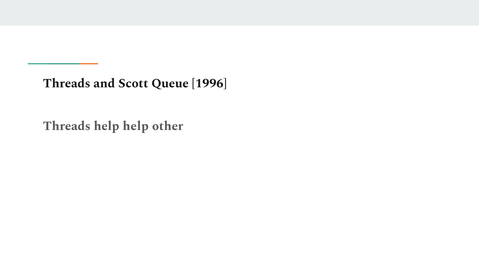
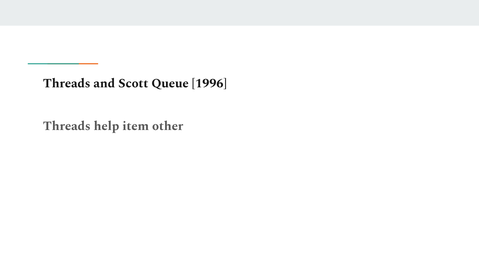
help help: help -> item
